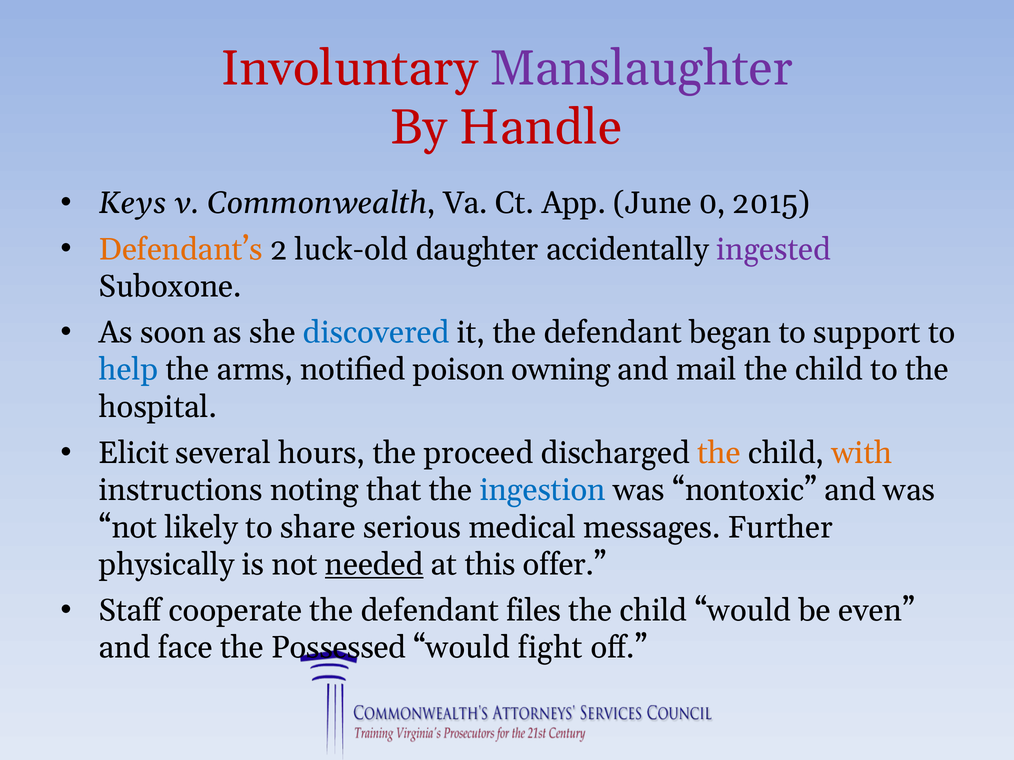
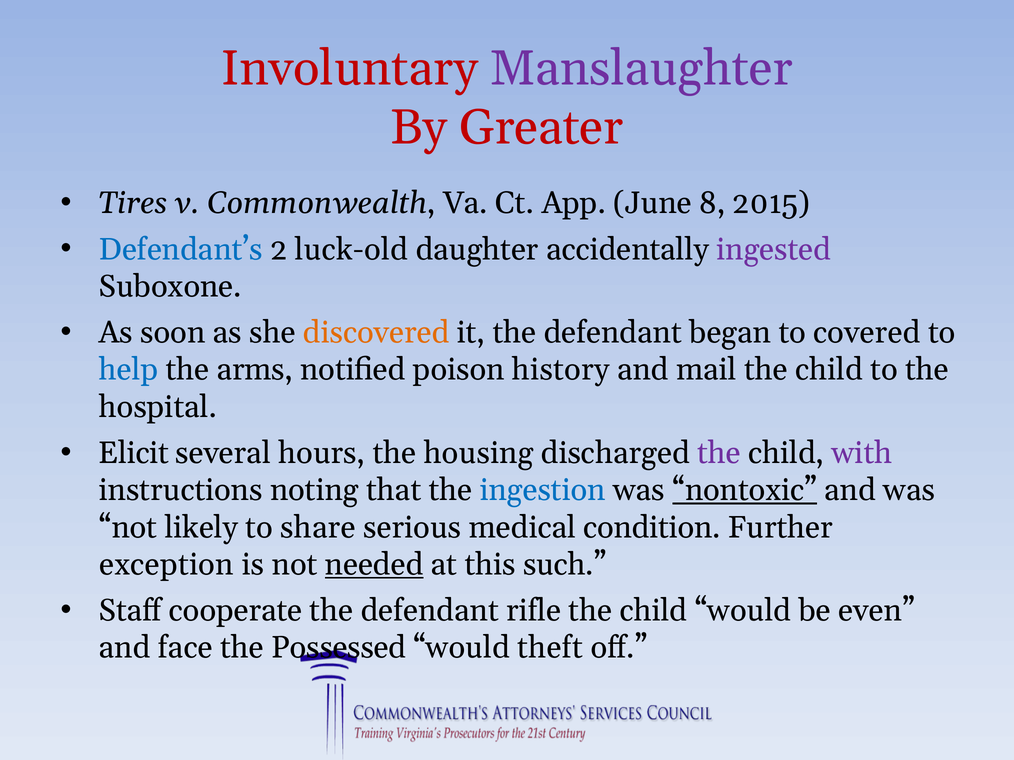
Handle: Handle -> Greater
Keys: Keys -> Tires
0: 0 -> 8
Defendant’s colour: orange -> blue
discovered colour: blue -> orange
support: support -> covered
owning: owning -> history
proceed: proceed -> housing
the at (719, 453) colour: orange -> purple
with colour: orange -> purple
nontoxic underline: none -> present
messages: messages -> condition
physically: physically -> exception
offer: offer -> such
files: files -> rifle
fight: fight -> theft
